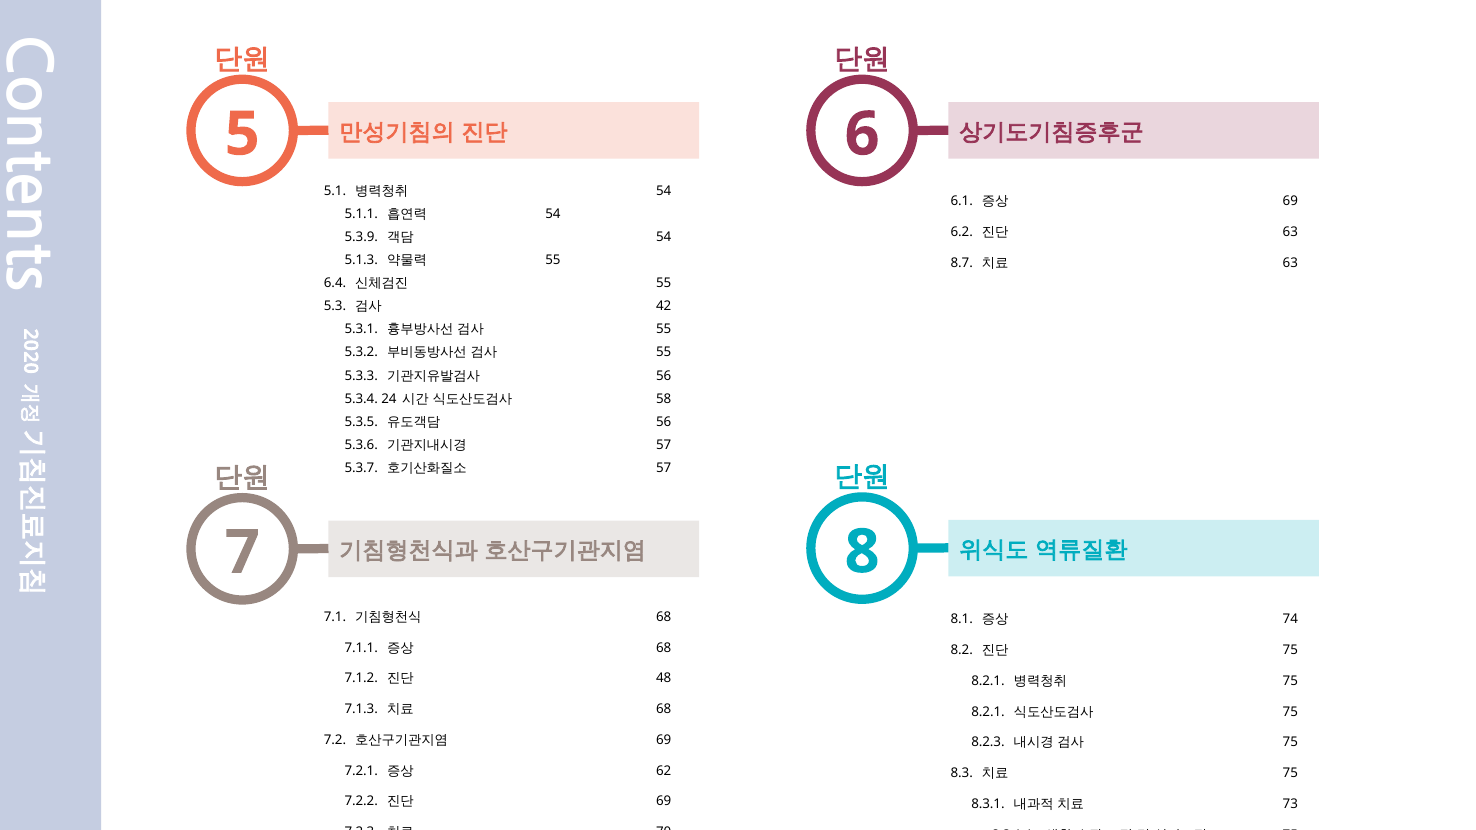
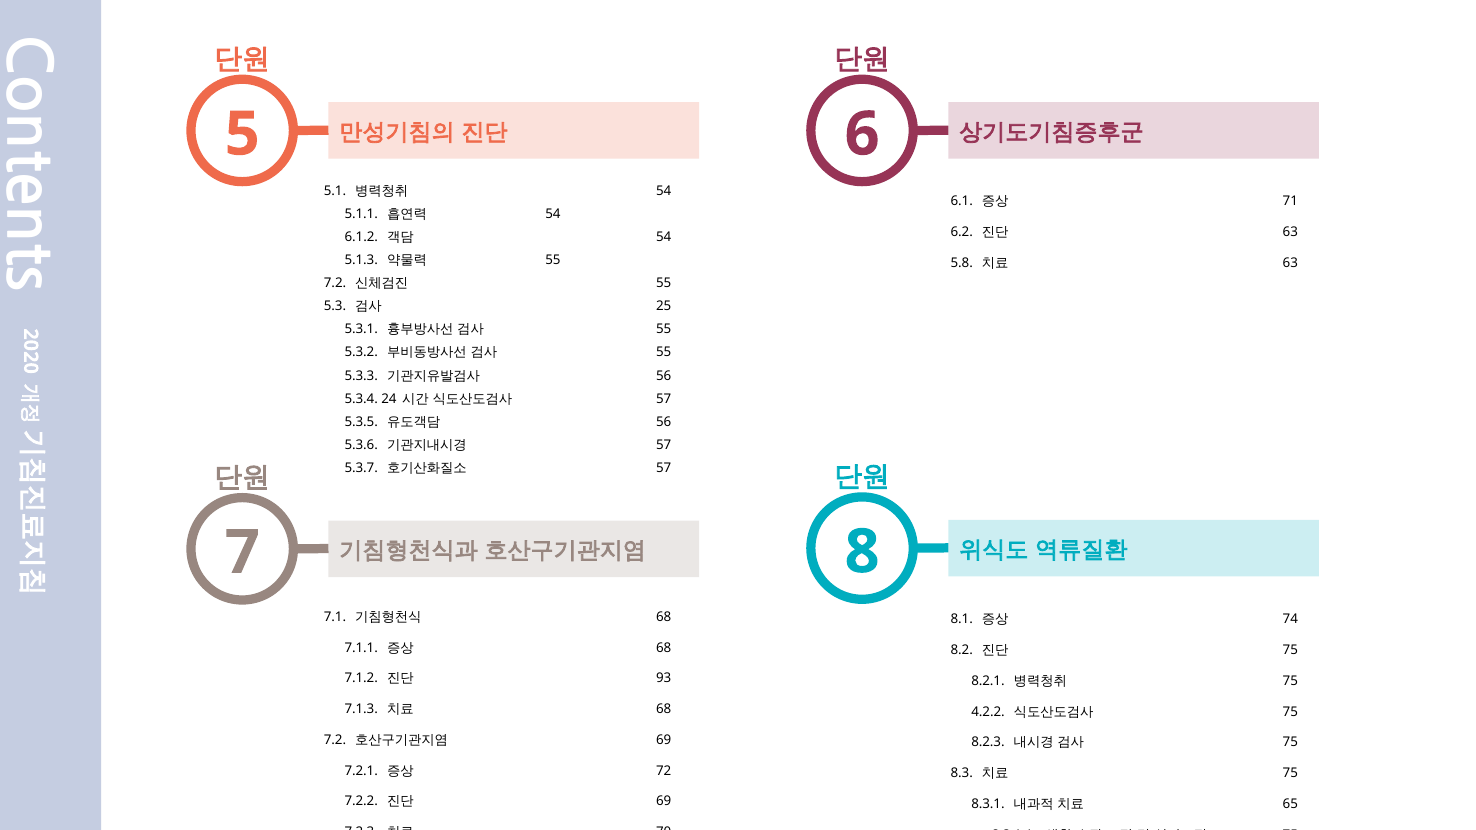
69 at (1290, 201): 69 -> 71
5.3.9: 5.3.9 -> 6.1.2
8.7: 8.7 -> 5.8
6.4 at (335, 283): 6.4 -> 7.2
42: 42 -> 25
58 at (664, 399): 58 -> 57
48: 48 -> 93
8.2.1 at (988, 712): 8.2.1 -> 4.2.2
62: 62 -> 72
73: 73 -> 65
